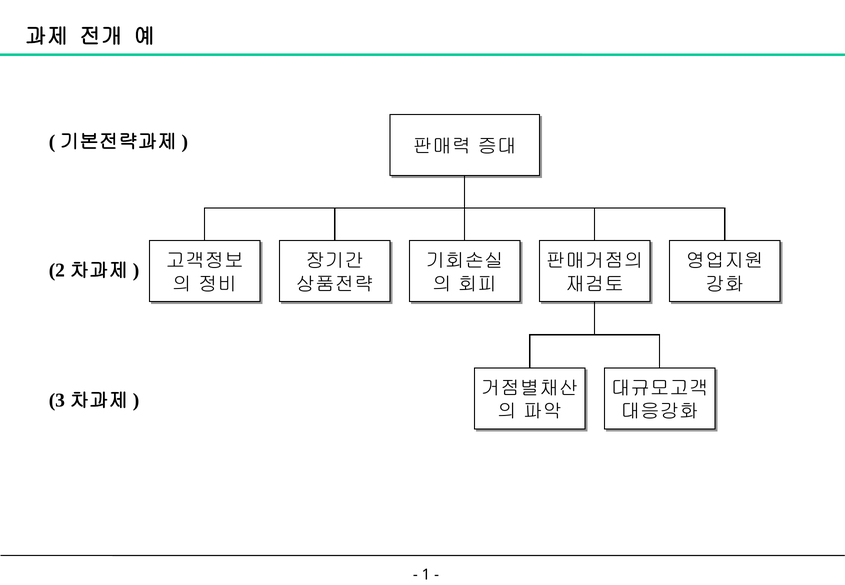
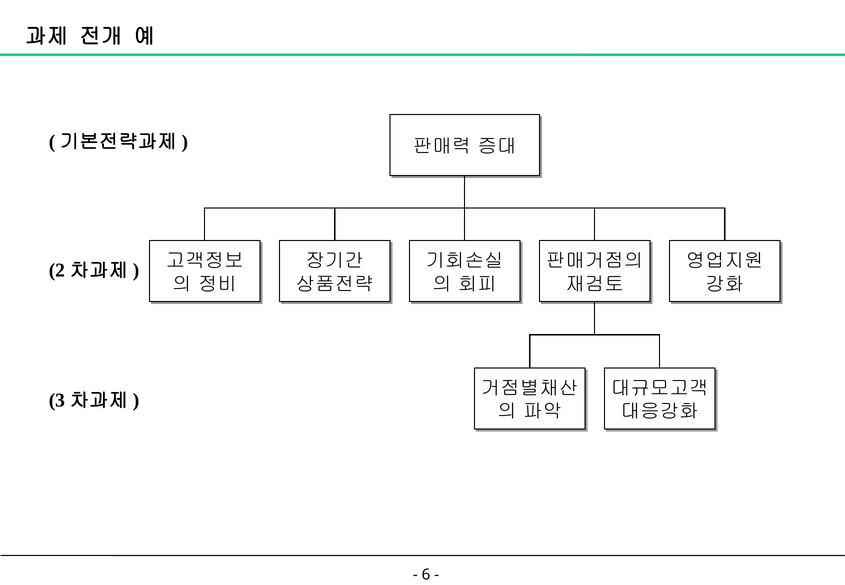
1: 1 -> 6
